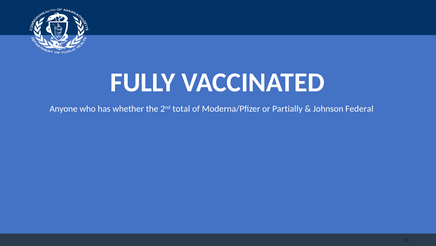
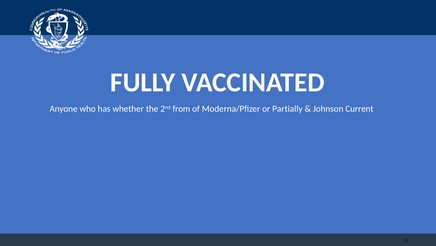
total: total -> from
Federal: Federal -> Current
